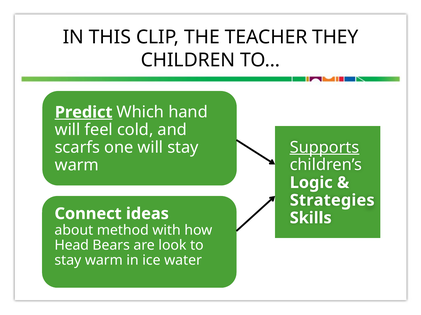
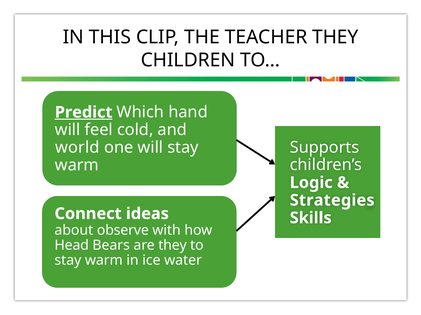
Supports underline: present -> none
scarfs: scarfs -> world
method: method -> observe
are look: look -> they
